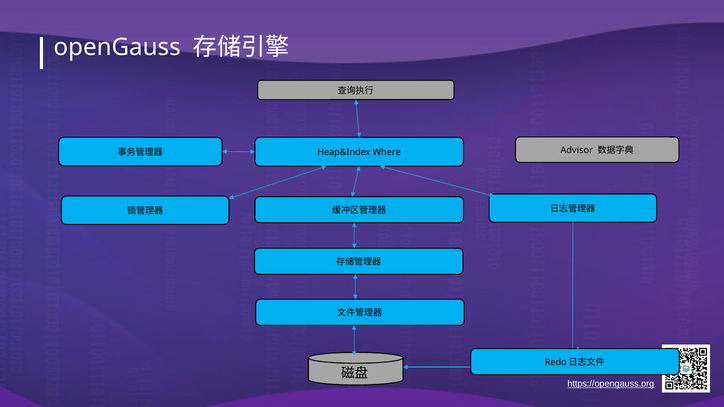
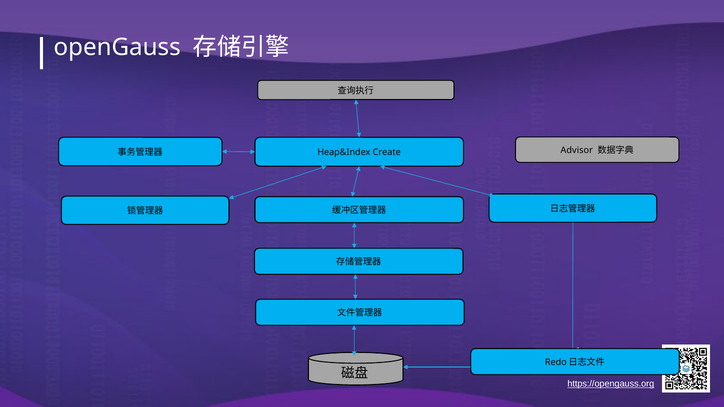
Where: Where -> Create
